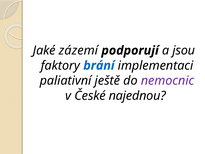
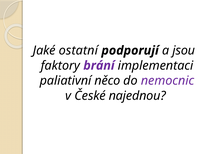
zázemí: zázemí -> ostatní
brání colour: blue -> purple
ještě: ještě -> něco
